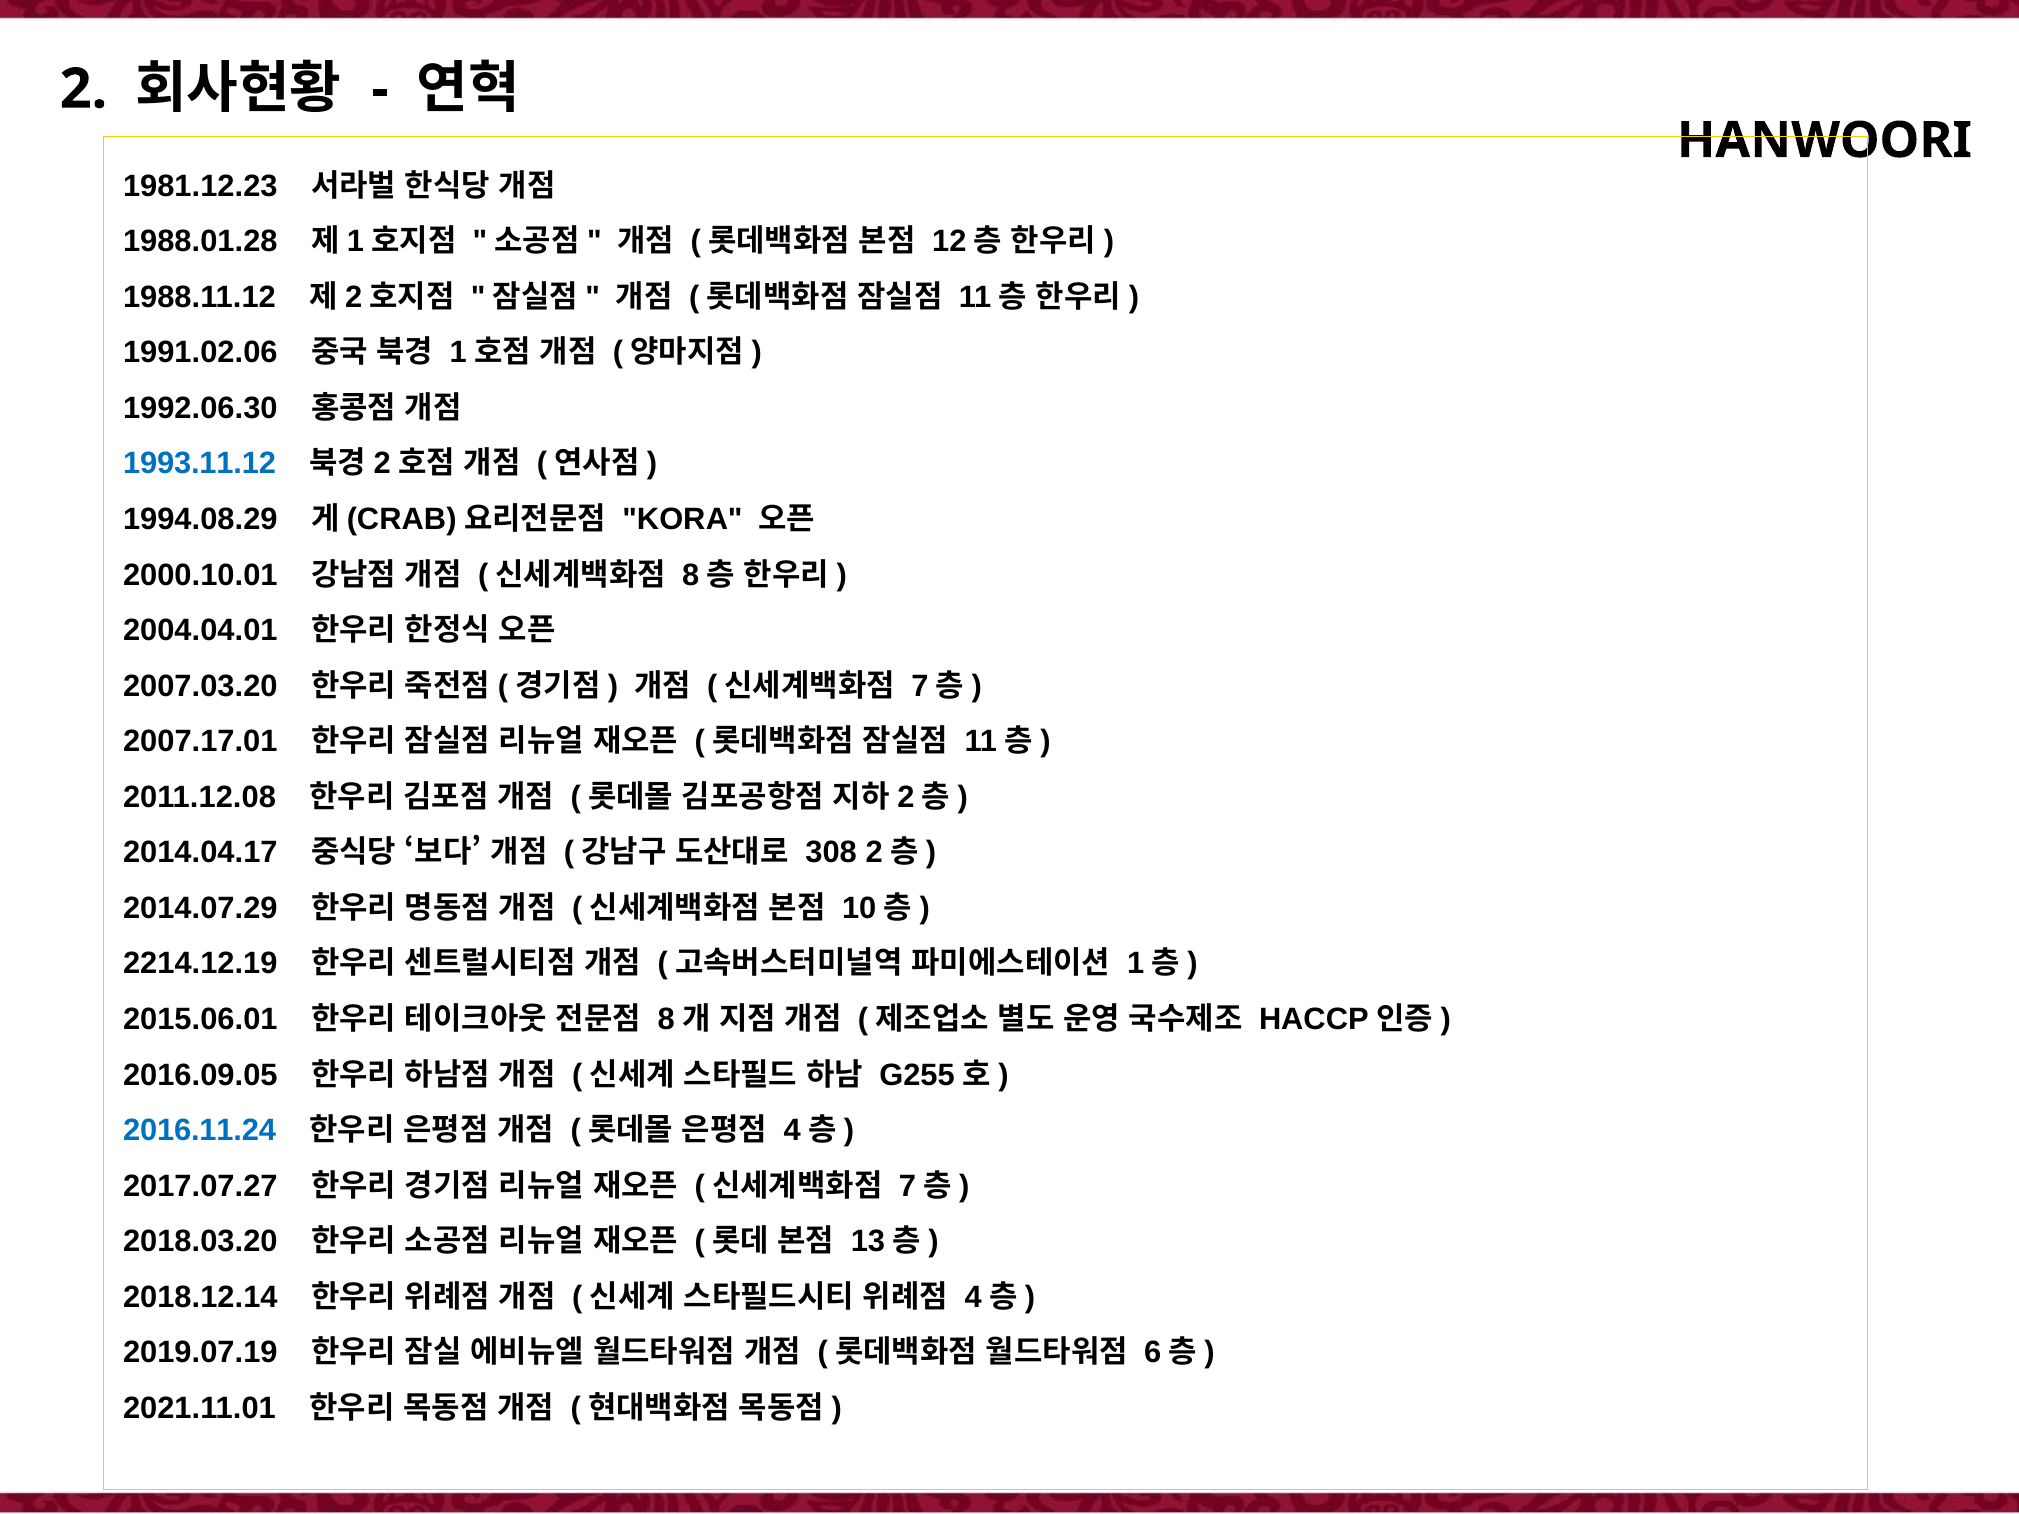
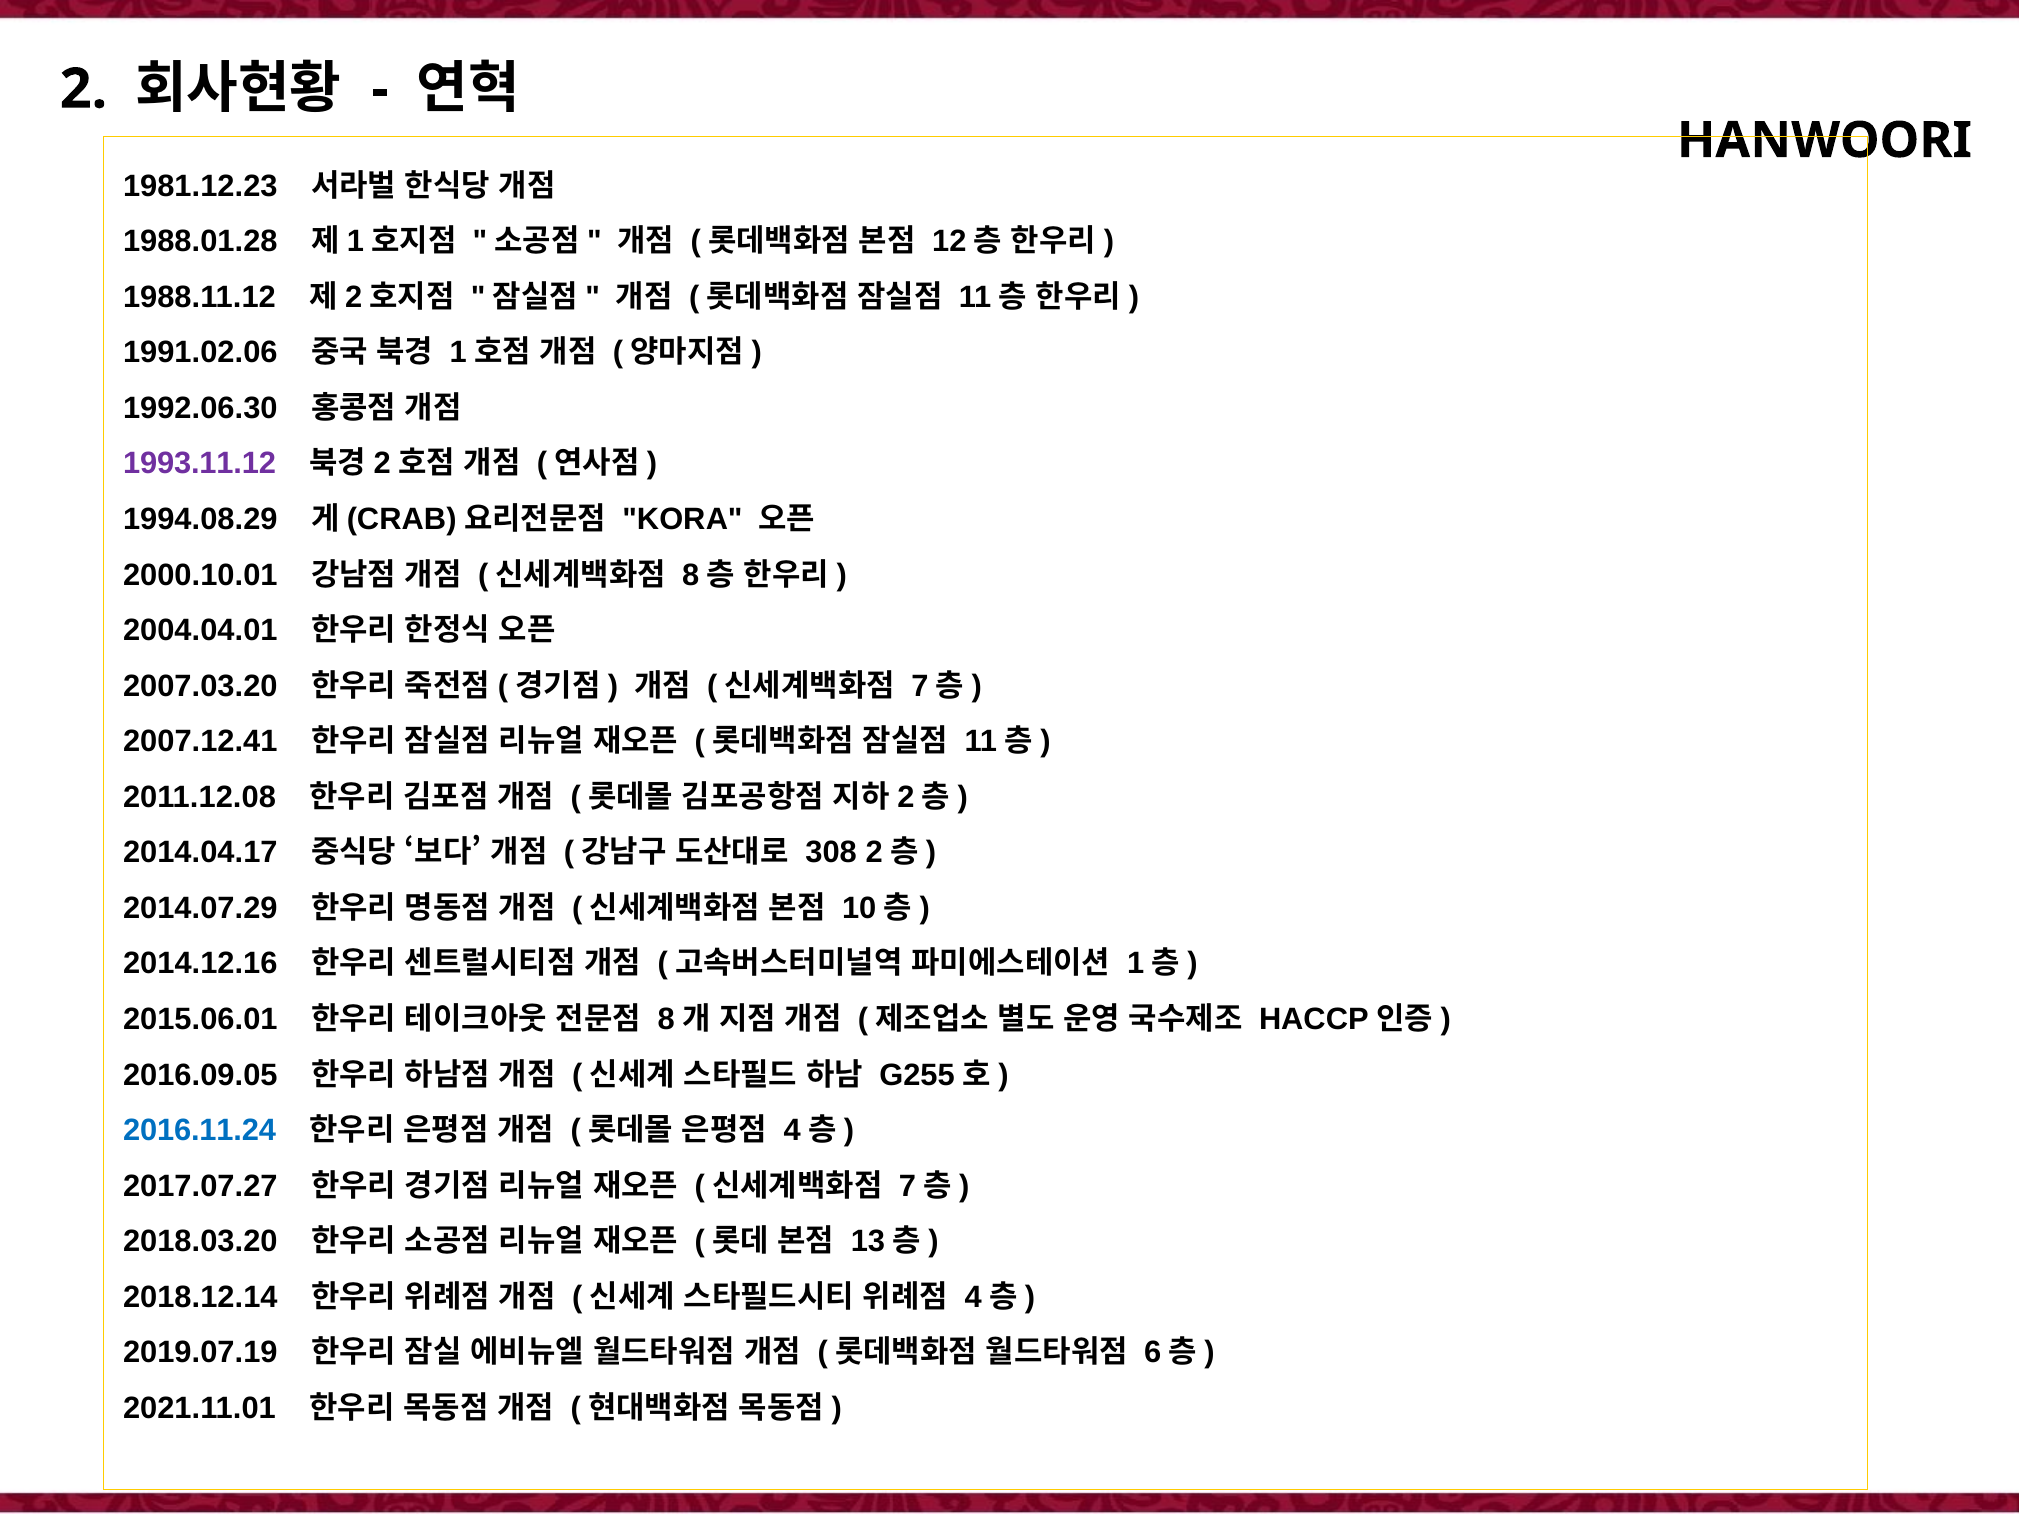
1993.11.12 colour: blue -> purple
2007.17.01: 2007.17.01 -> 2007.12.41
2214.12.19: 2214.12.19 -> 2014.12.16
